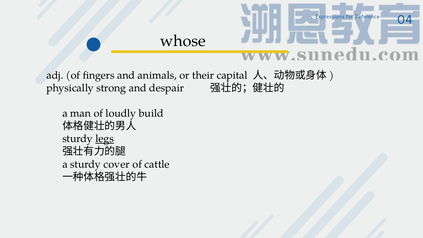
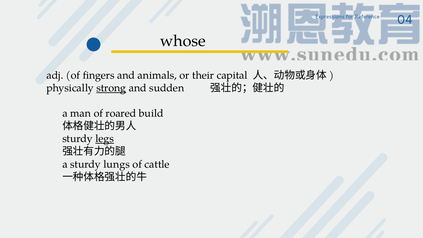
strong underline: none -> present
despair: despair -> sudden
loudly: loudly -> roared
cover: cover -> lungs
